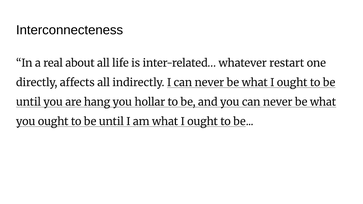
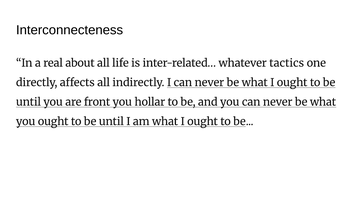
restart: restart -> tactics
hang: hang -> front
